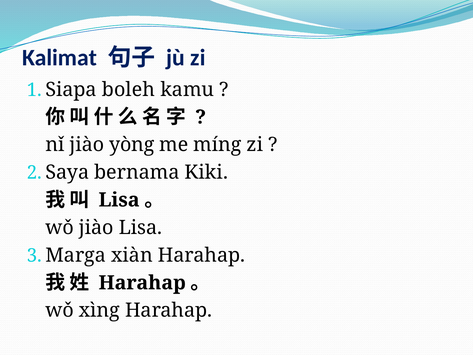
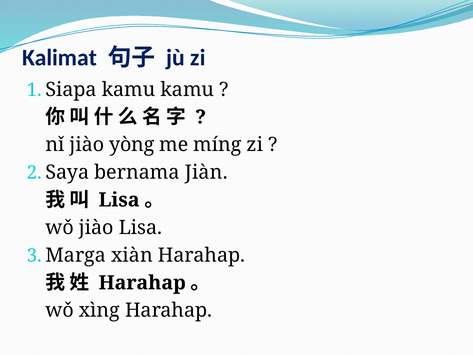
boleh at (128, 89): boleh -> kamu
Kiki: Kiki -> Jiàn
